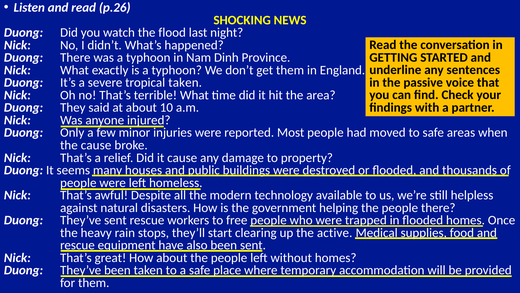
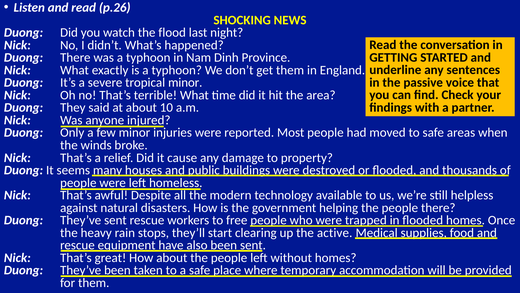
tropical taken: taken -> minor
the cause: cause -> winds
